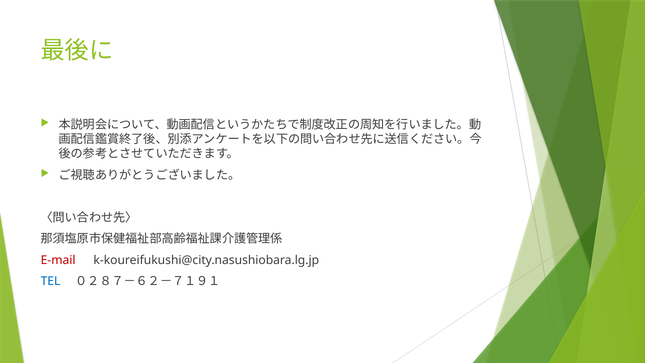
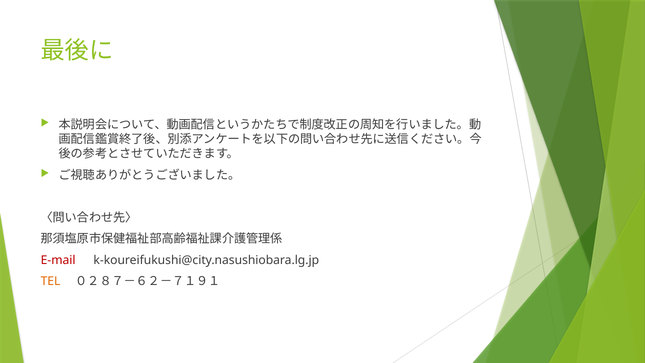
TEL colour: blue -> orange
